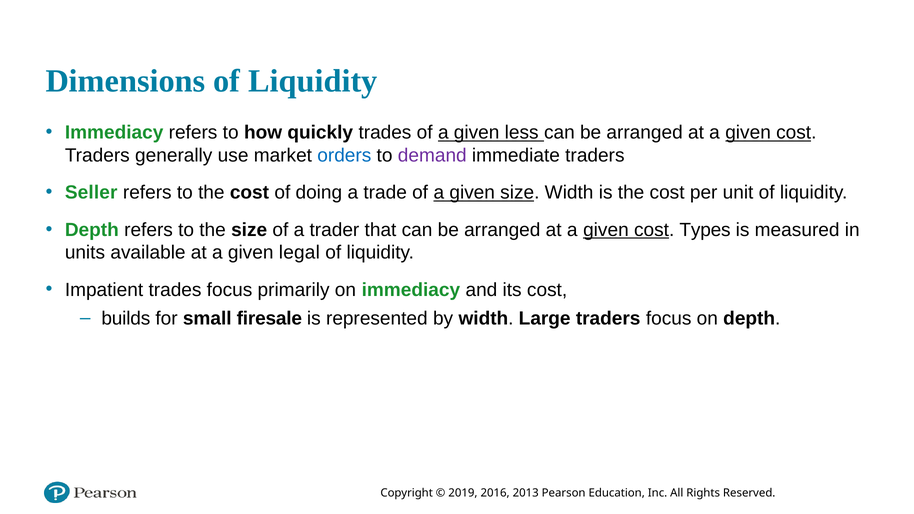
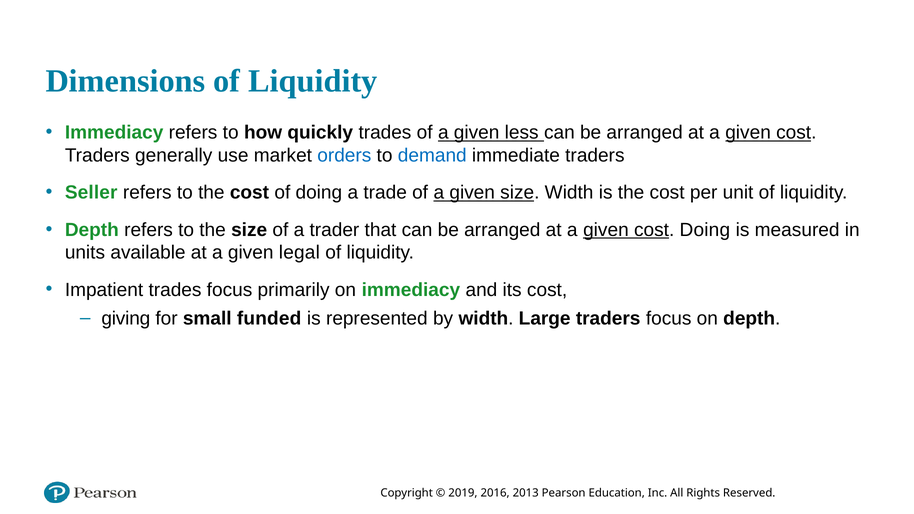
demand colour: purple -> blue
cost Types: Types -> Doing
builds: builds -> giving
firesale: firesale -> funded
